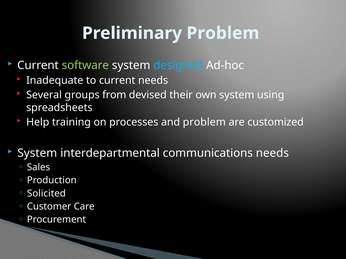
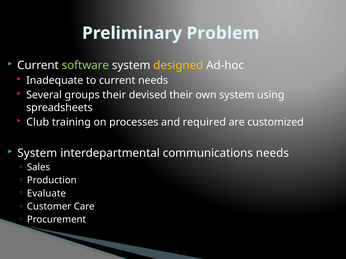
designed colour: light blue -> yellow
groups from: from -> their
Help: Help -> Club
and problem: problem -> required
Solicited: Solicited -> Evaluate
